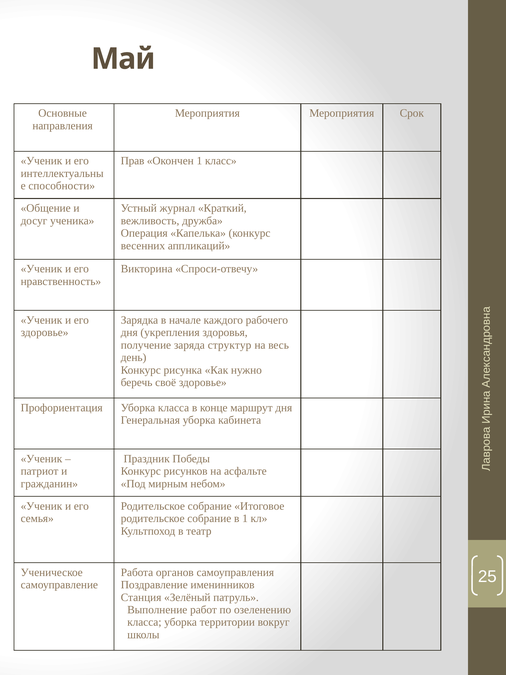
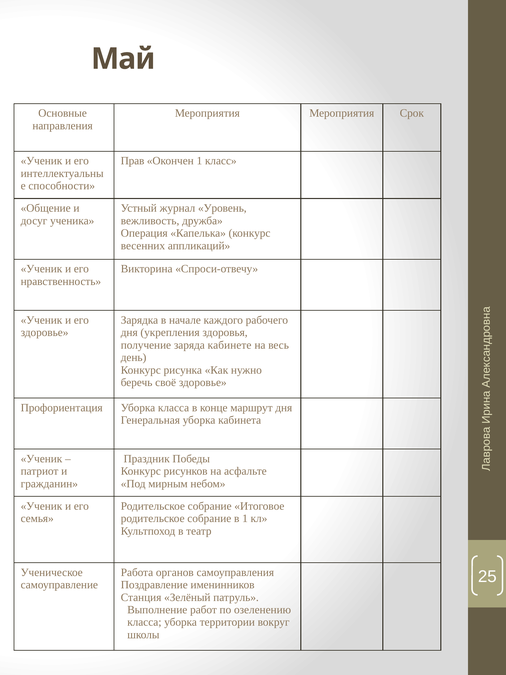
Краткий: Краткий -> Уровень
структур: структур -> кабинете
